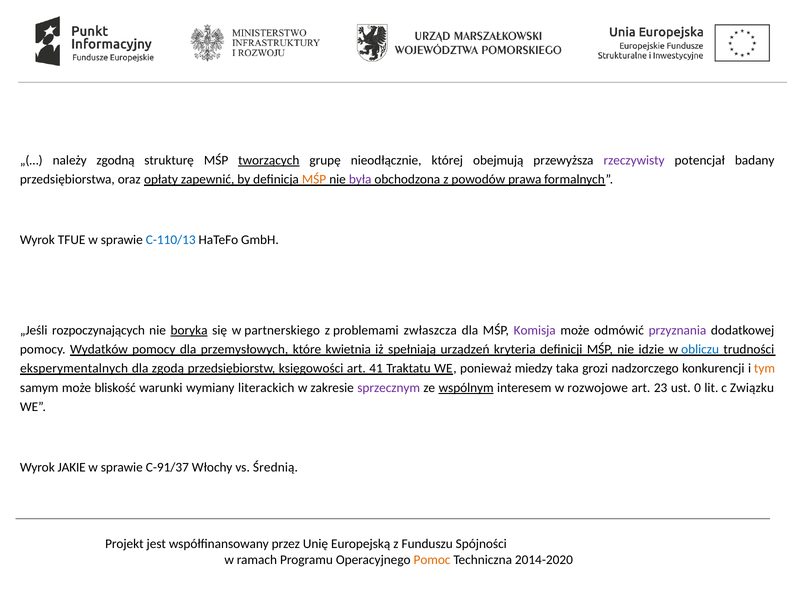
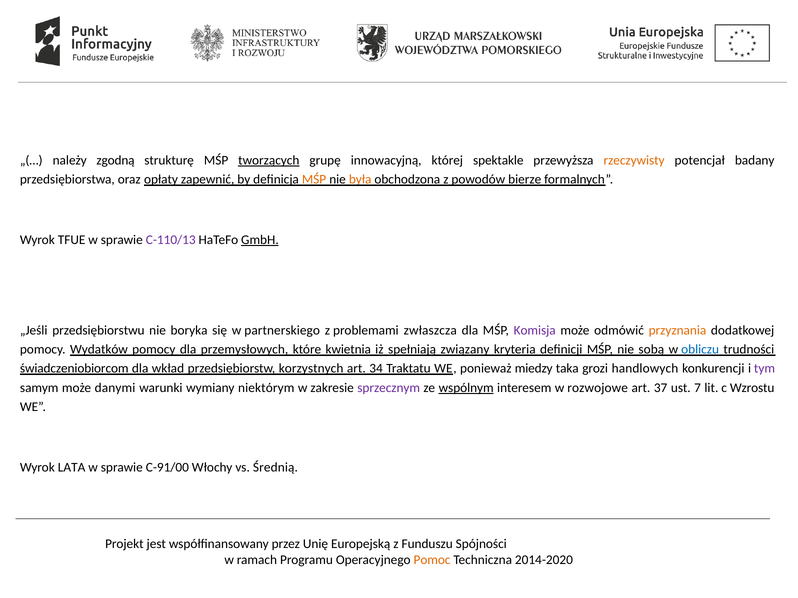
nieodłącznie: nieodłącznie -> innowacyjną
obejmują: obejmują -> spektakle
rzeczywisty colour: purple -> orange
była colour: purple -> orange
prawa: prawa -> bierze
C-110/13 colour: blue -> purple
GmbH underline: none -> present
rozpoczynających: rozpoczynających -> przedsiębiorstwu
boryka underline: present -> none
przyznania colour: purple -> orange
urządzeń: urządzeń -> związany
idzie: idzie -> sobą
eksperymentalnych: eksperymentalnych -> świadczeniobiorcom
zgodą: zgodą -> wkład
księgowości: księgowości -> korzystnych
41: 41 -> 34
nadzorczego: nadzorczego -> handlowych
tym colour: orange -> purple
bliskość: bliskość -> danymi
literackich: literackich -> niektórym
23: 23 -> 37
0: 0 -> 7
Związku: Związku -> Wzrostu
JAKIE: JAKIE -> LATA
C-91/37: C-91/37 -> C-91/00
